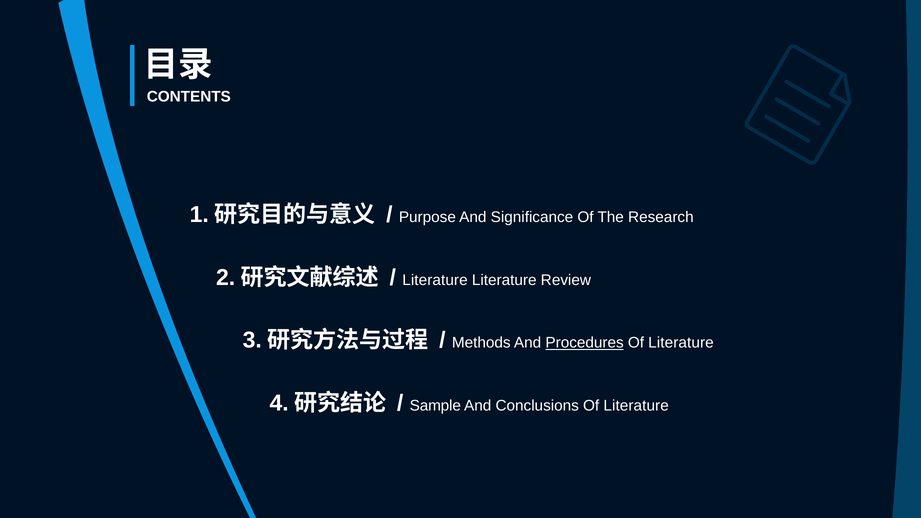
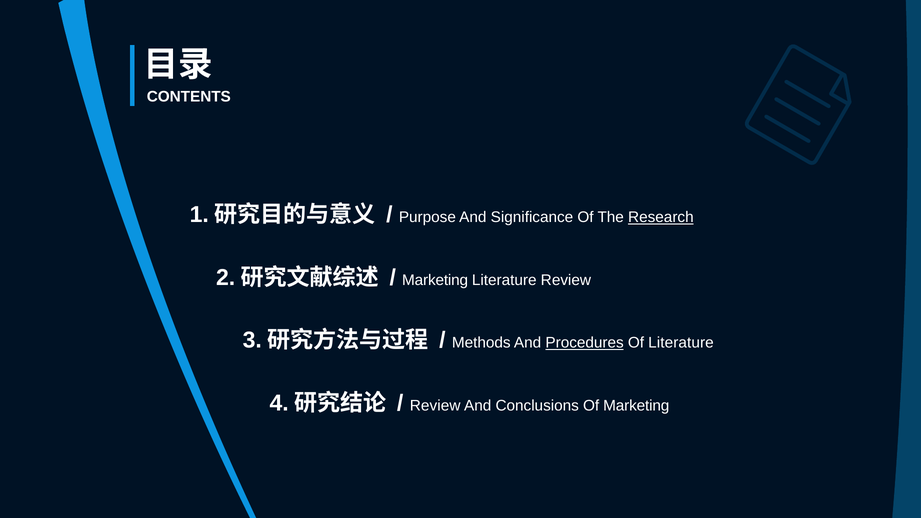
Research underline: none -> present
Literature at (435, 280): Literature -> Marketing
Sample at (435, 406): Sample -> Review
Conclusions Of Literature: Literature -> Marketing
